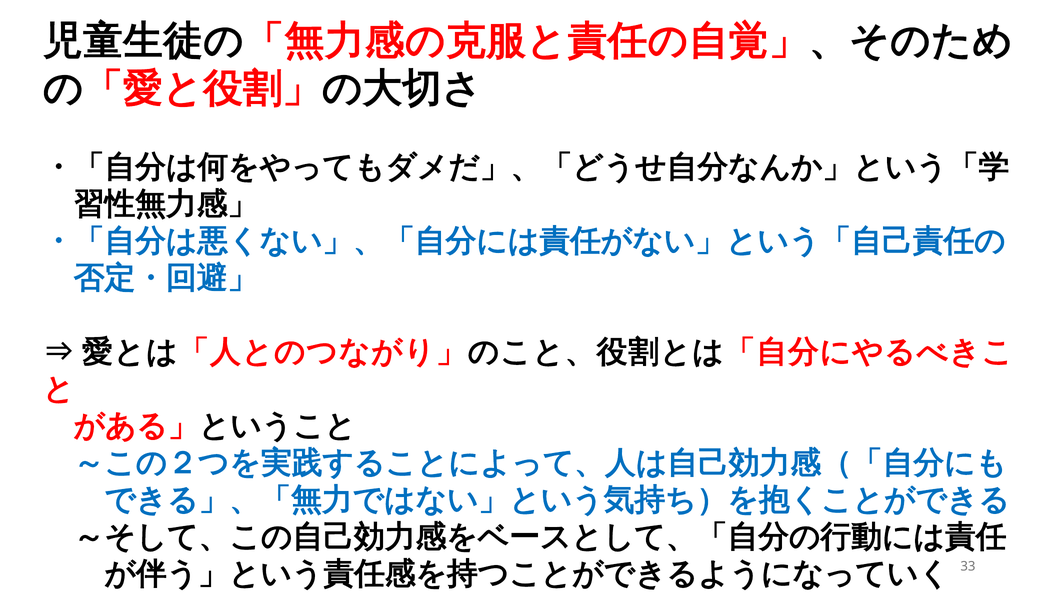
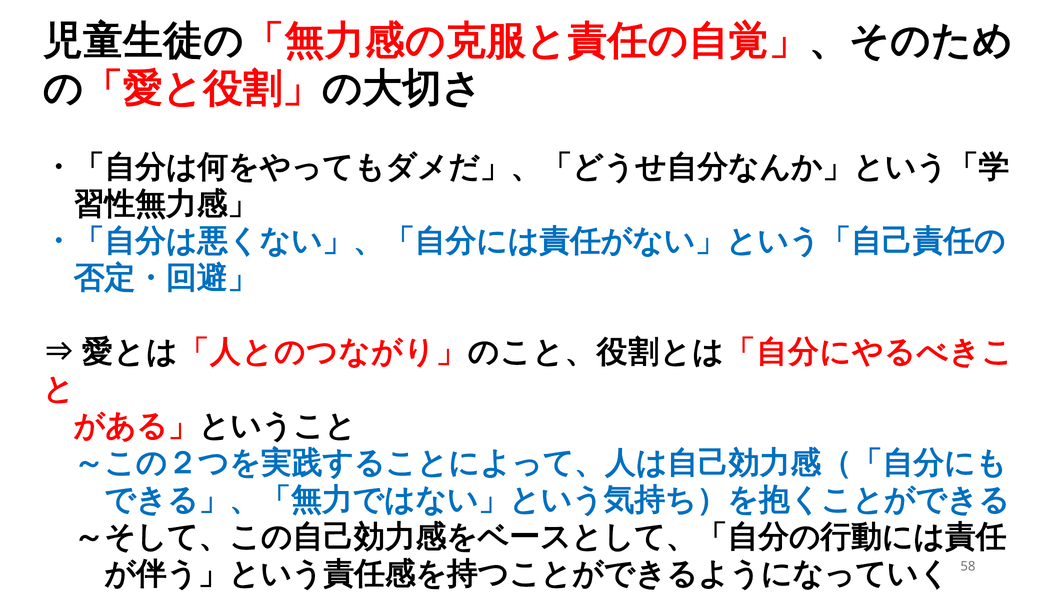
33: 33 -> 58
